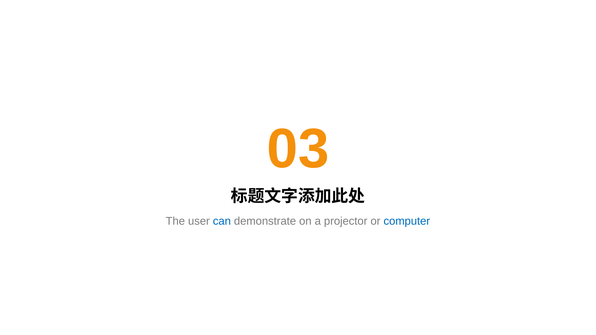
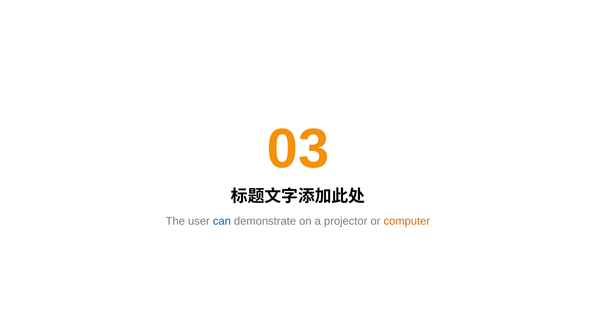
computer colour: blue -> orange
